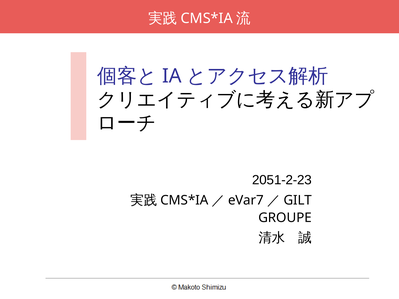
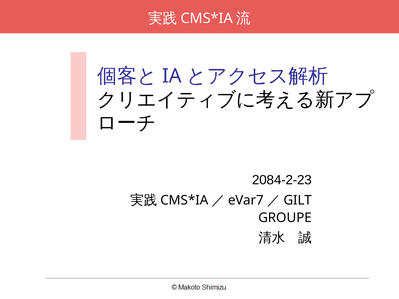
2051-2-23: 2051-2-23 -> 2084-2-23
